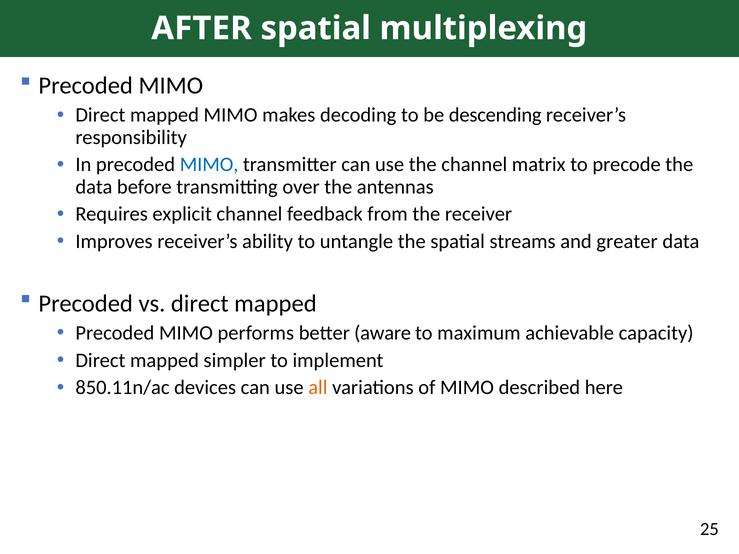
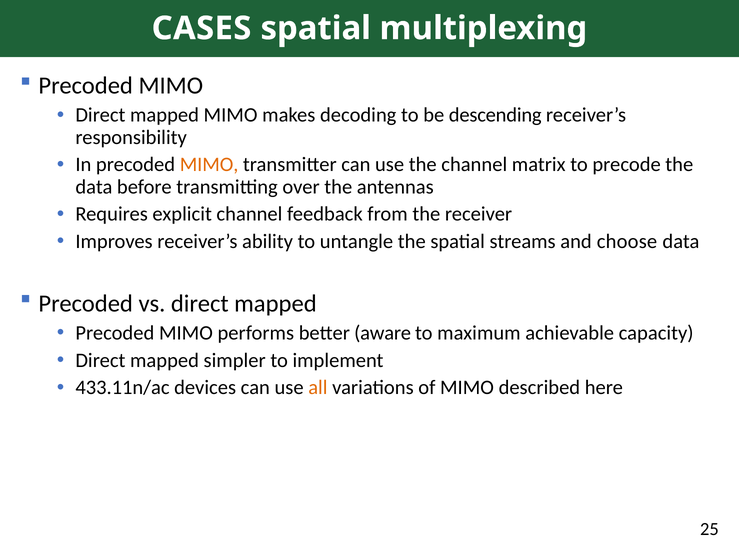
AFTER: AFTER -> CASES
MIMO at (209, 165) colour: blue -> orange
greater: greater -> choose
850.11n/ac: 850.11n/ac -> 433.11n/ac
